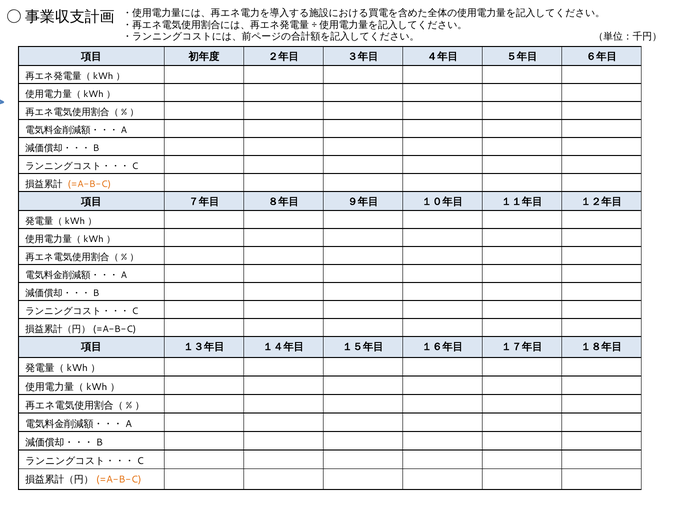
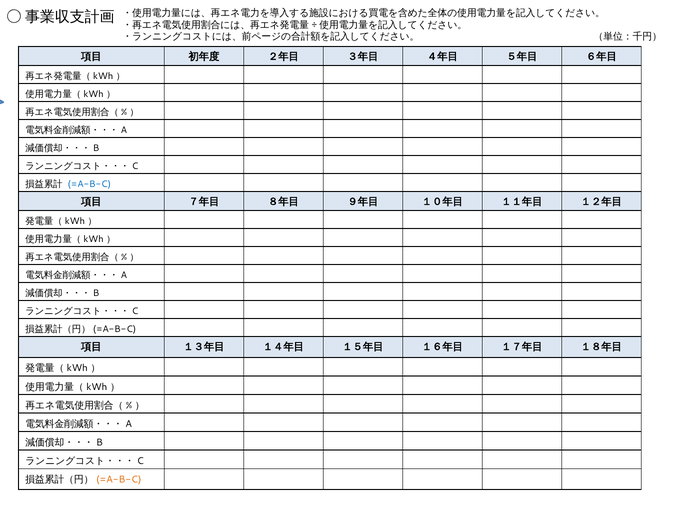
=A-B-C at (89, 184) colour: orange -> blue
